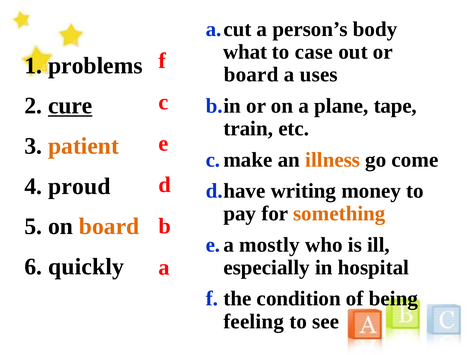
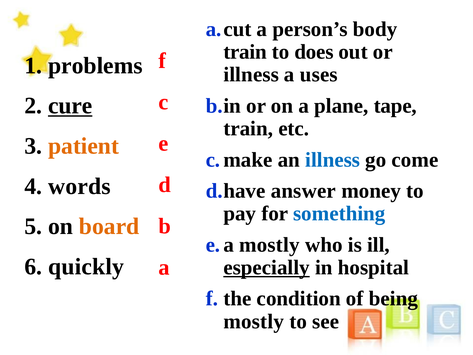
what at (245, 52): what -> train
case: case -> does
board at (251, 75): board -> illness
illness at (333, 160) colour: orange -> blue
proud: proud -> words
writing: writing -> answer
something colour: orange -> blue
especially underline: none -> present
feeling at (254, 321): feeling -> mostly
